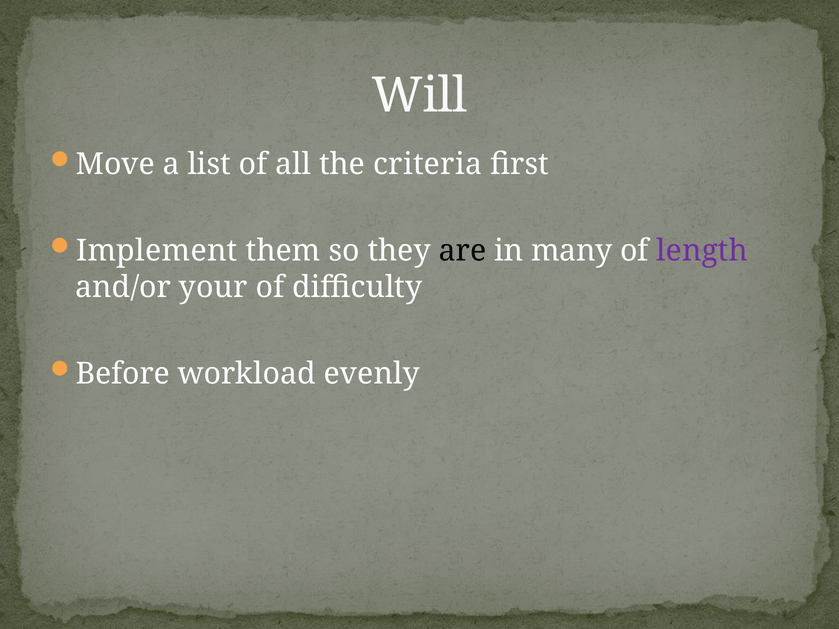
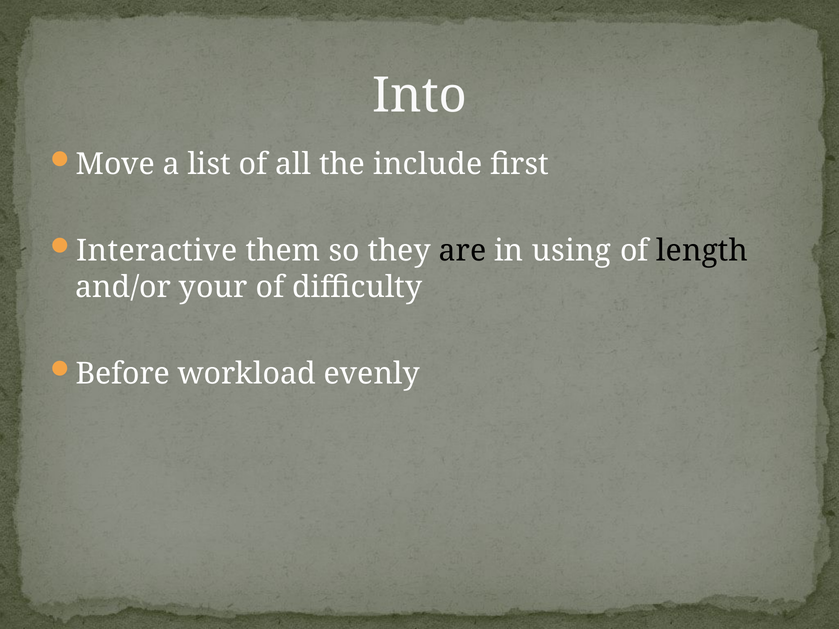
Will: Will -> Into
criteria: criteria -> include
Implement: Implement -> Interactive
many: many -> using
length colour: purple -> black
